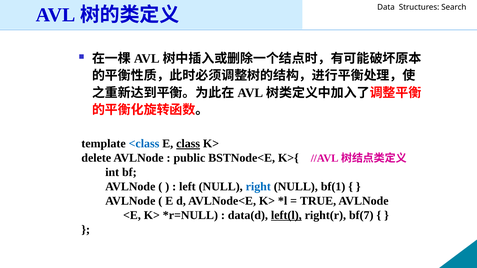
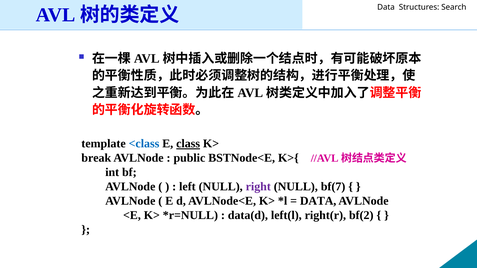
delete: delete -> break
right colour: blue -> purple
bf(1: bf(1 -> bf(7
TRUE at (318, 201): TRUE -> DATA
left(l underline: present -> none
bf(7: bf(7 -> bf(2
